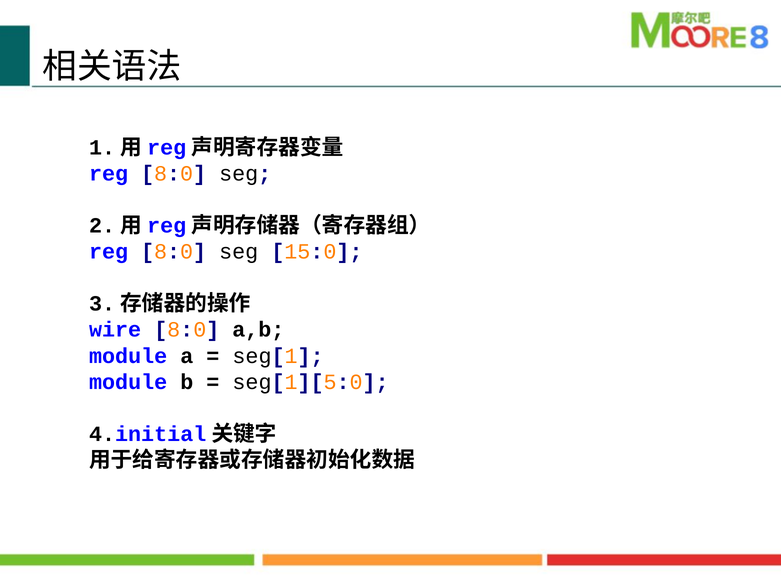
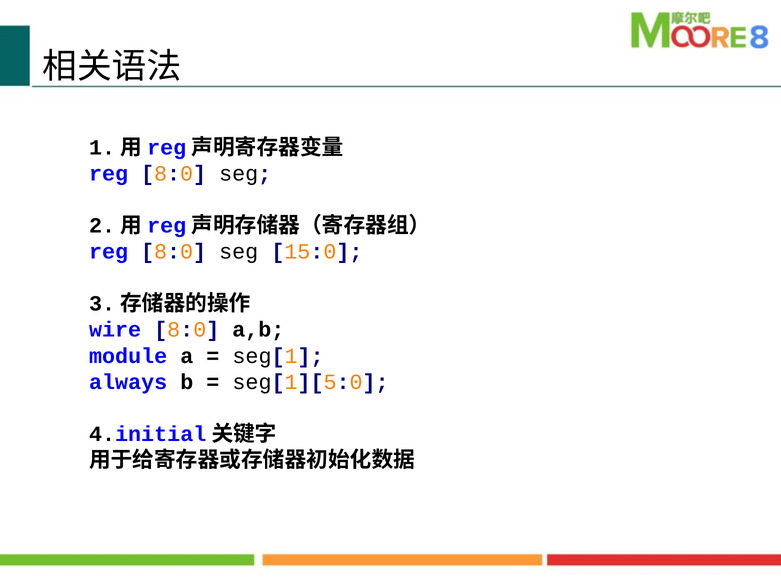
module at (128, 382): module -> always
